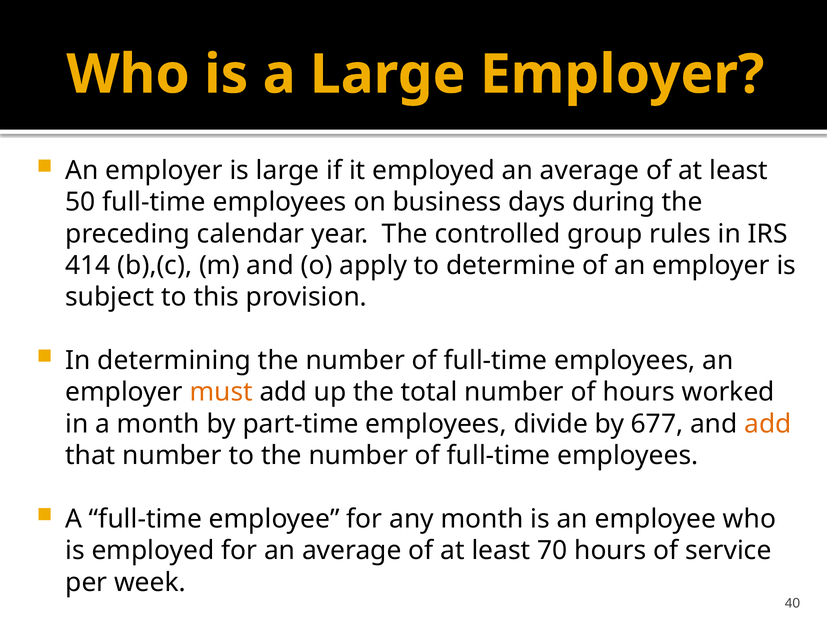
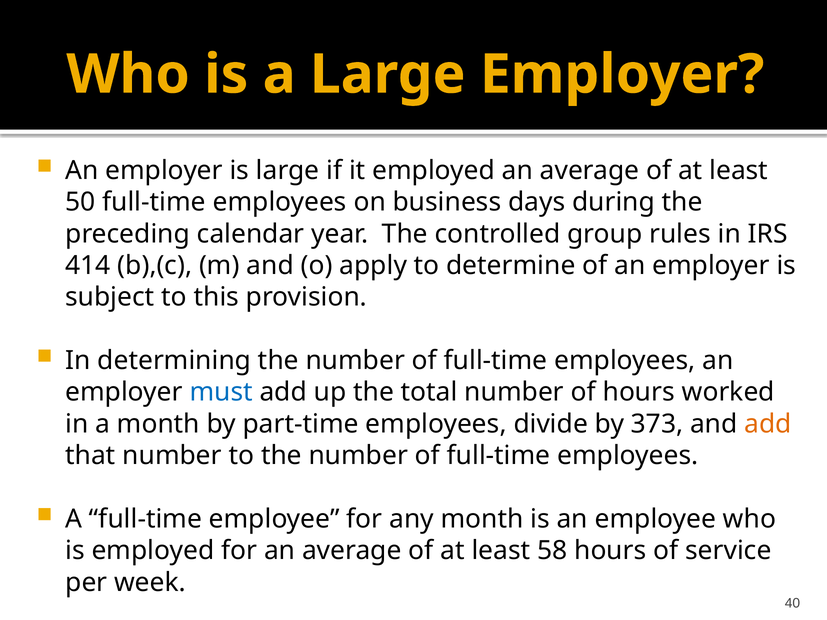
must colour: orange -> blue
677: 677 -> 373
70: 70 -> 58
